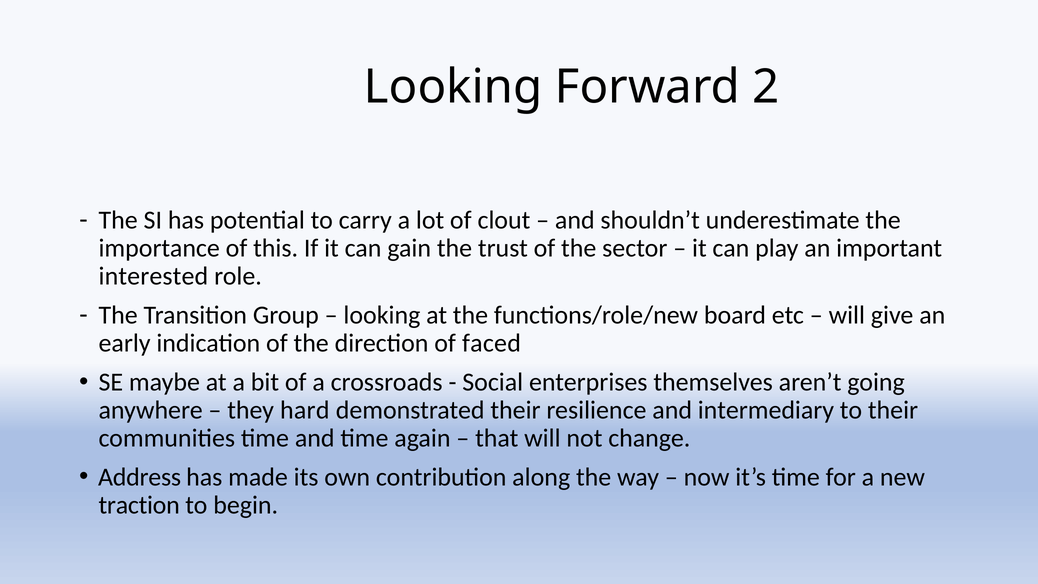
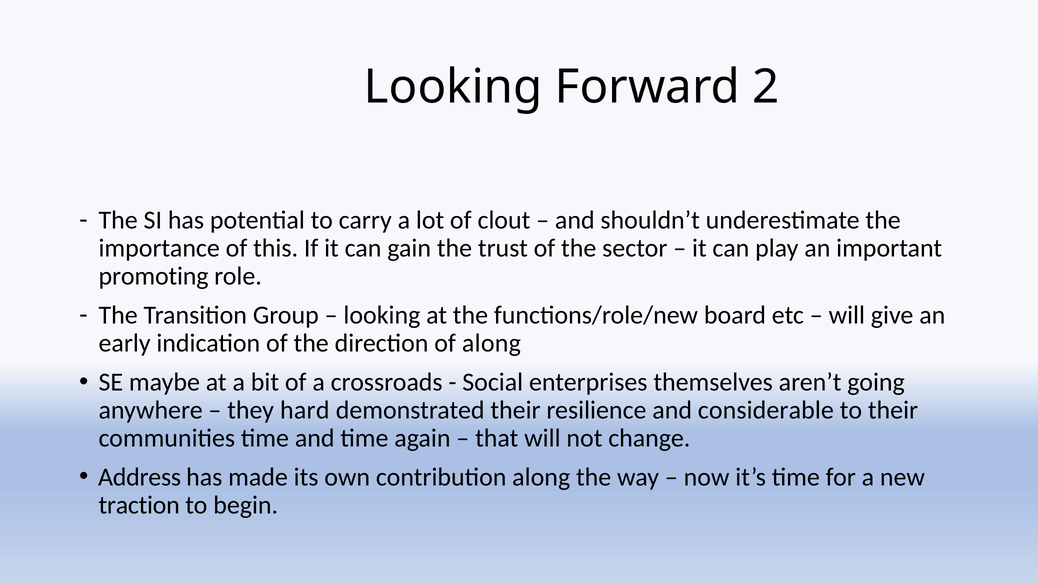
interested: interested -> promoting
of faced: faced -> along
intermediary: intermediary -> considerable
